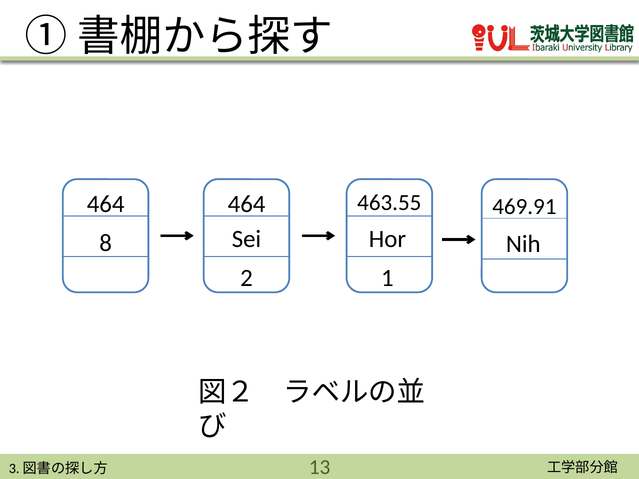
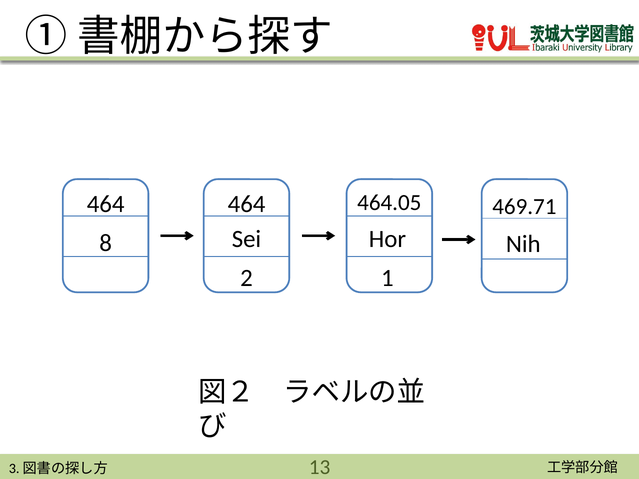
463.55: 463.55 -> 464.05
469.91: 469.91 -> 469.71
